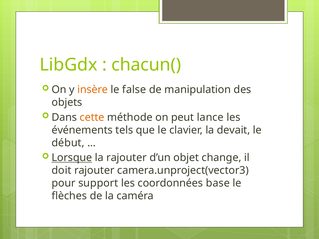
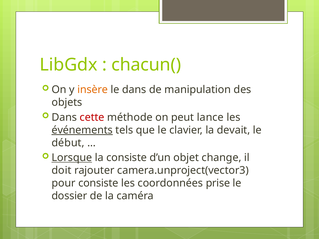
le false: false -> dans
cette colour: orange -> red
événements underline: none -> present
la rajouter: rajouter -> consiste
pour support: support -> consiste
base: base -> prise
flèches: flèches -> dossier
